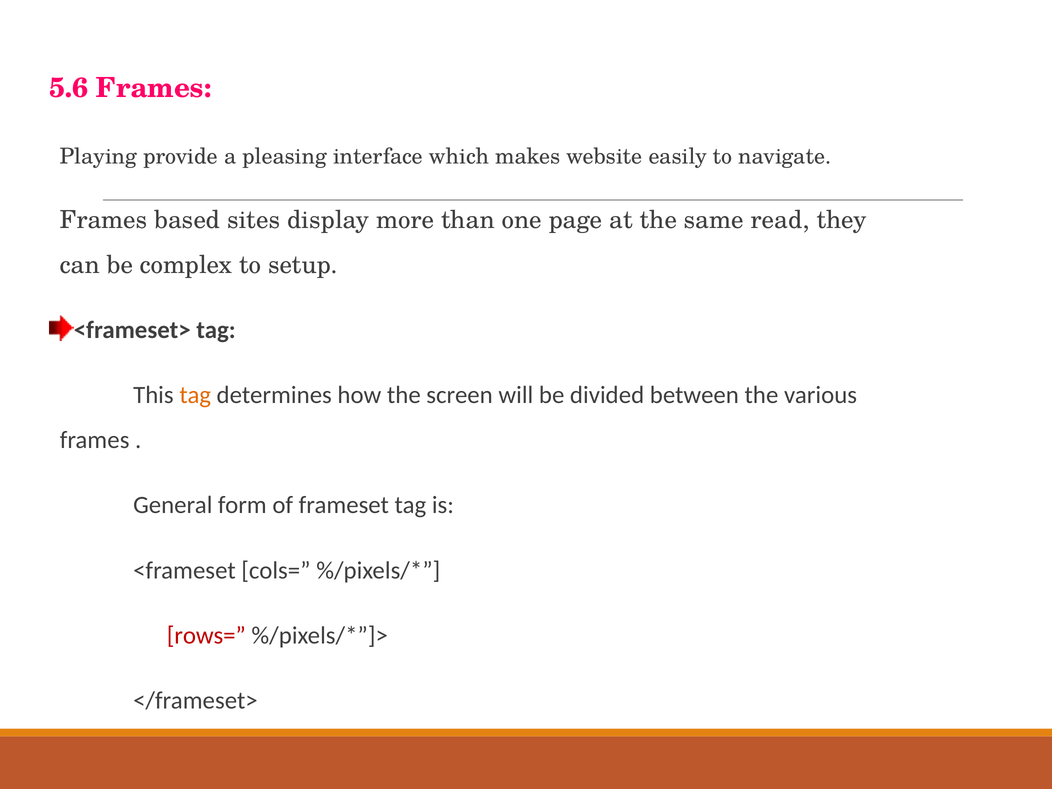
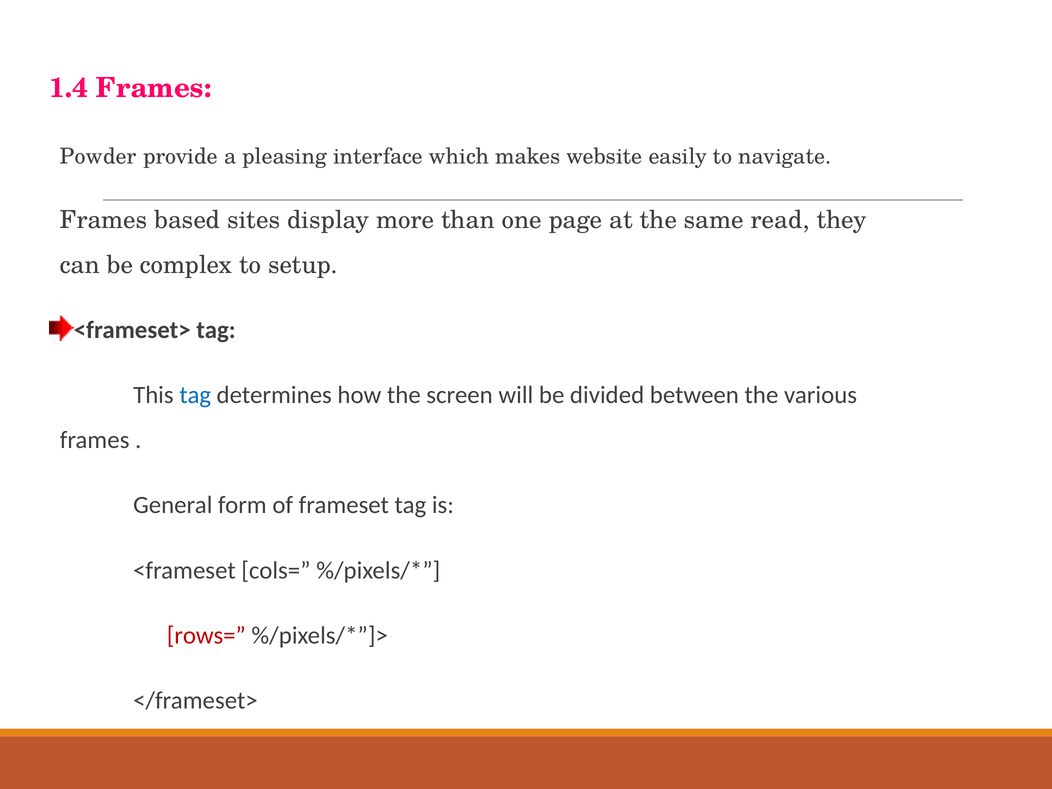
5.6: 5.6 -> 1.4
Playing: Playing -> Powder
tag at (195, 395) colour: orange -> blue
